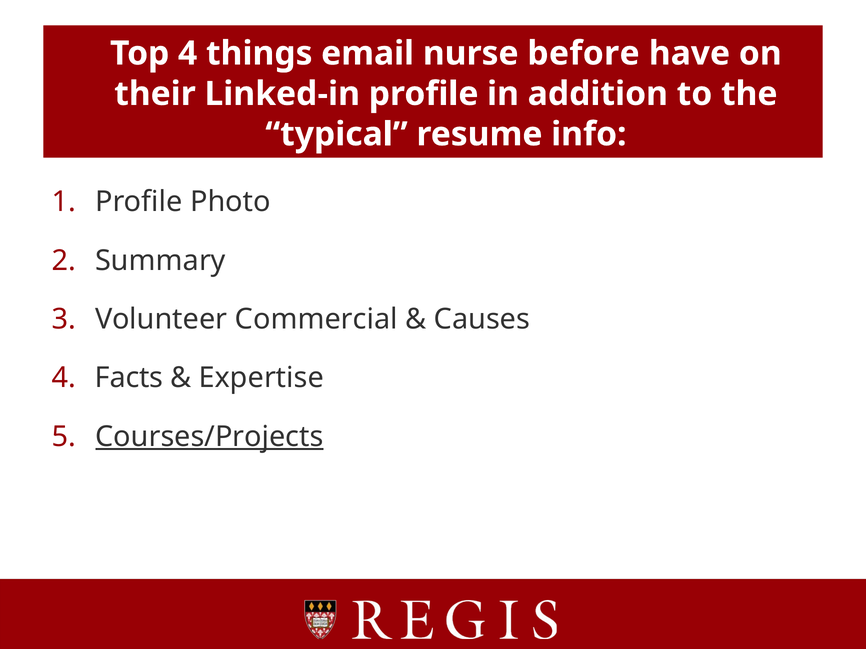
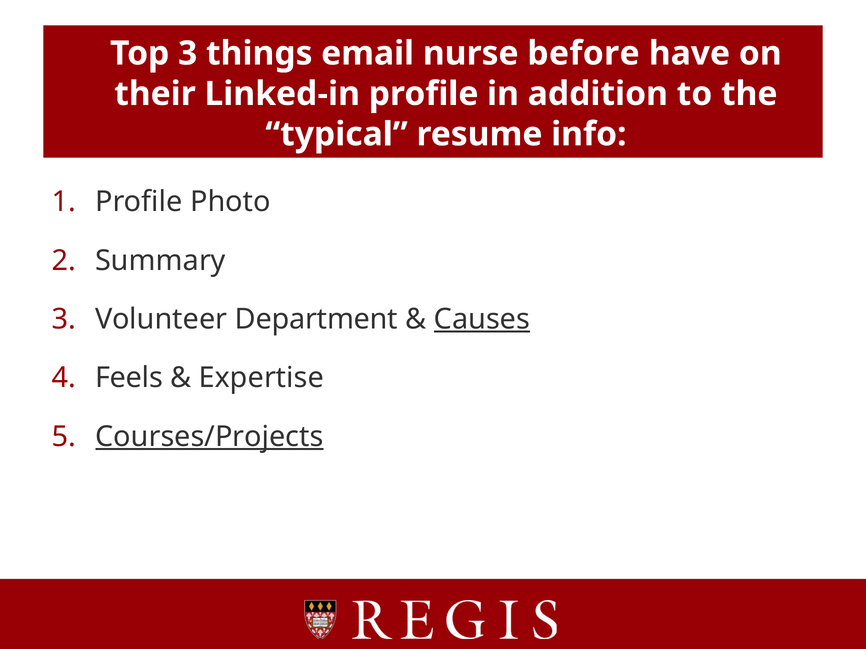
Top 4: 4 -> 3
Commercial: Commercial -> Department
Causes underline: none -> present
Facts: Facts -> Feels
